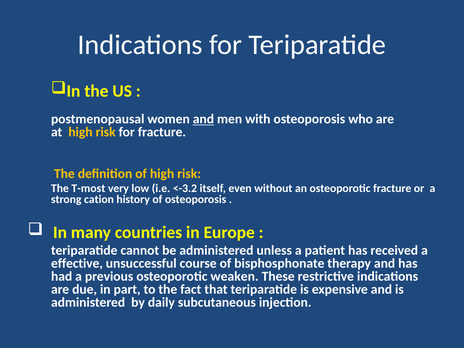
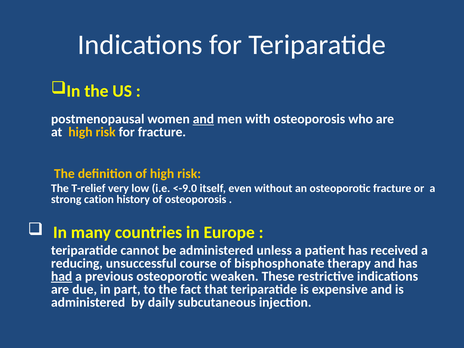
T-most: T-most -> T-relief
<-3.2: <-3.2 -> <-9.0
effective: effective -> reducing
had underline: none -> present
